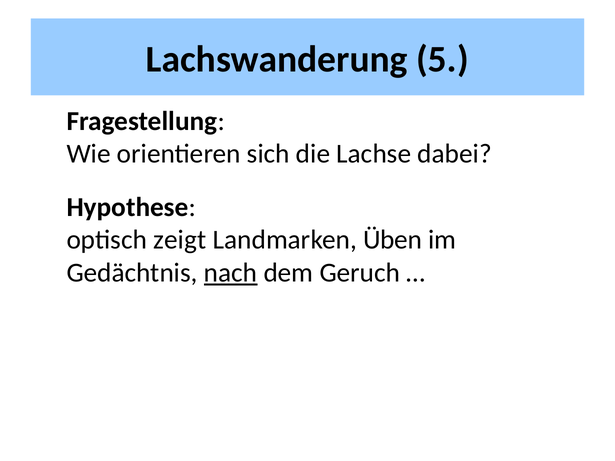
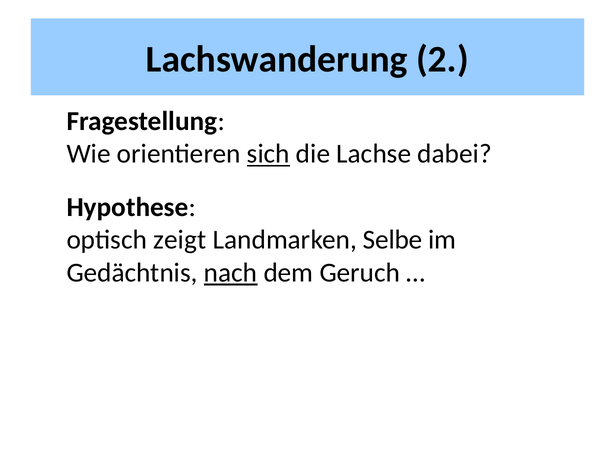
5: 5 -> 2
sich underline: none -> present
Üben: Üben -> Selbe
